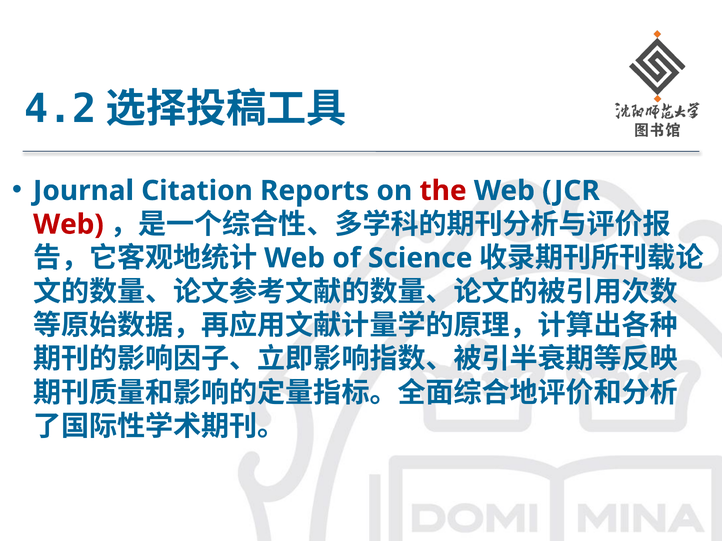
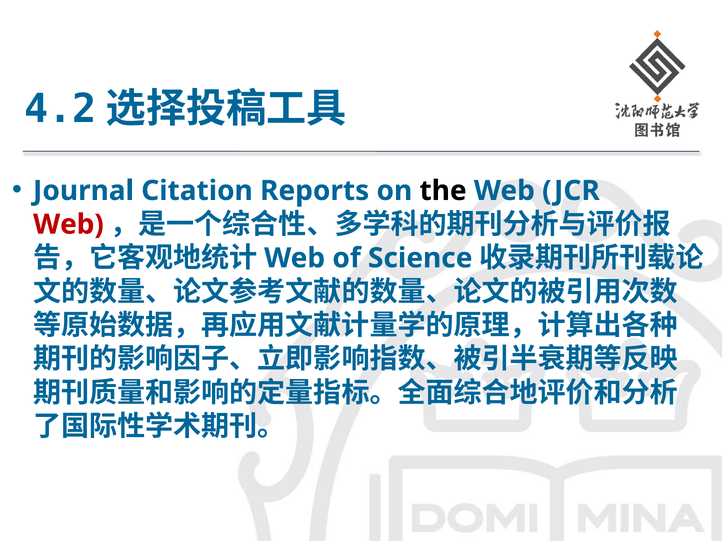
the colour: red -> black
